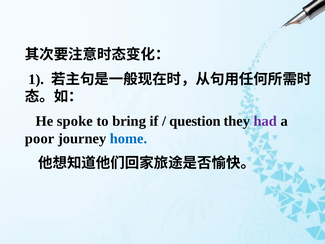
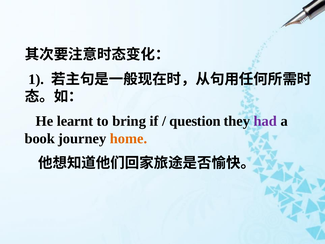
spoke: spoke -> learnt
poor: poor -> book
home colour: blue -> orange
